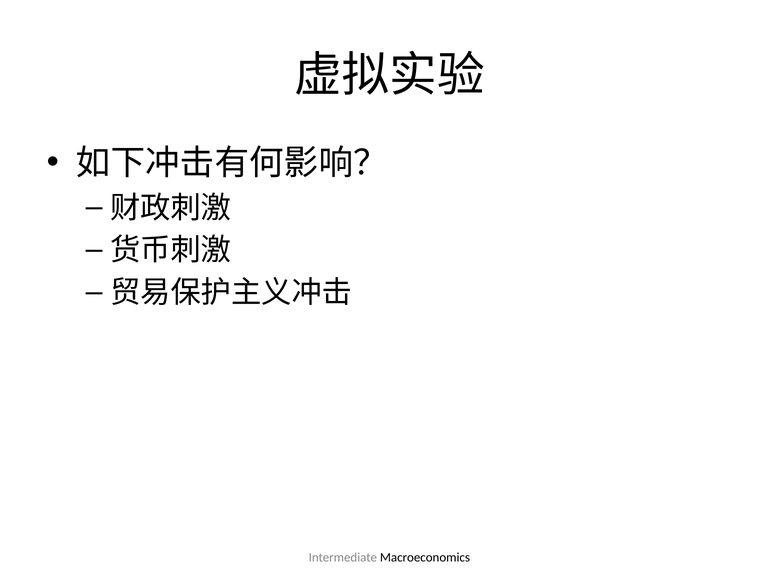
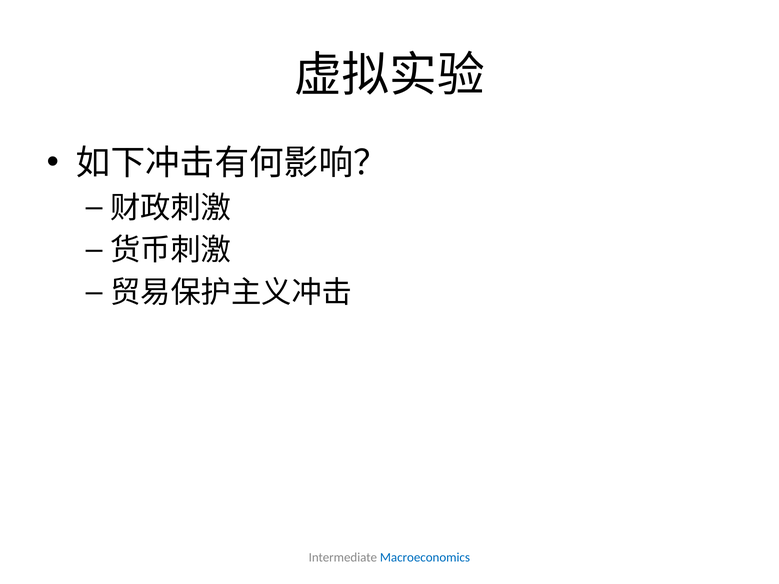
Macroeconomics colour: black -> blue
